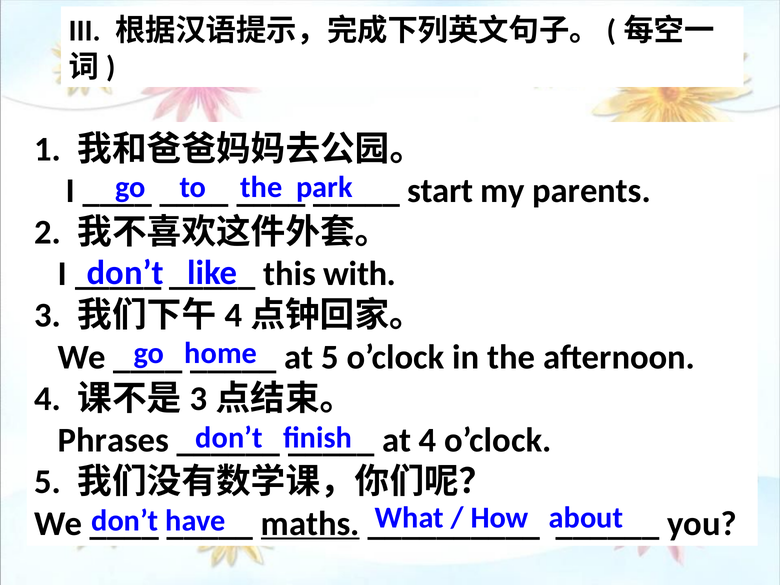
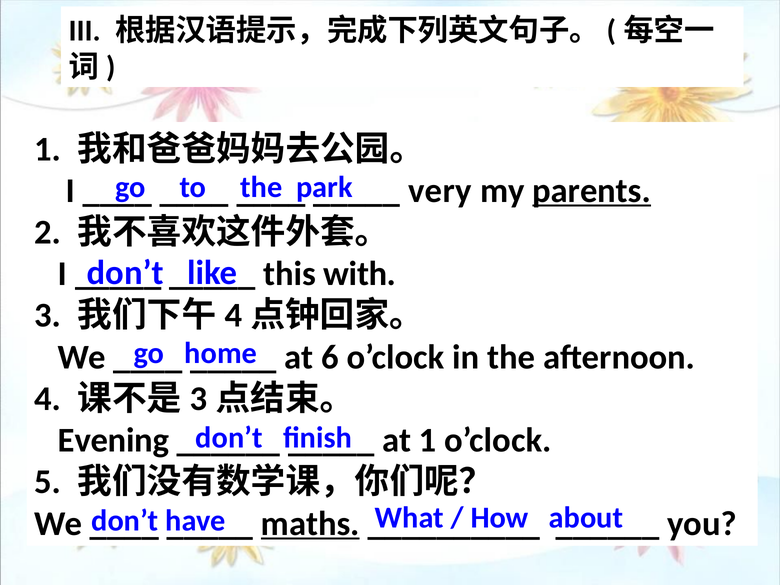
start: start -> very
parents underline: none -> present
at 5: 5 -> 6
Phrases: Phrases -> Evening
at 4: 4 -> 1
